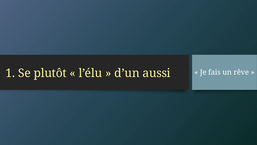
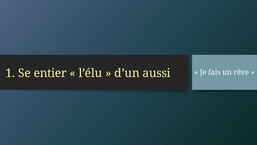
plutôt: plutôt -> entier
